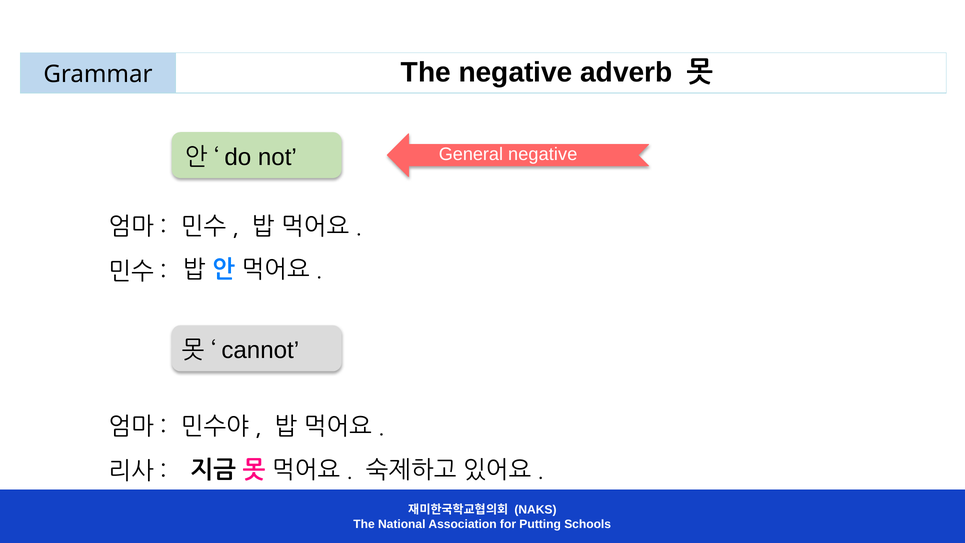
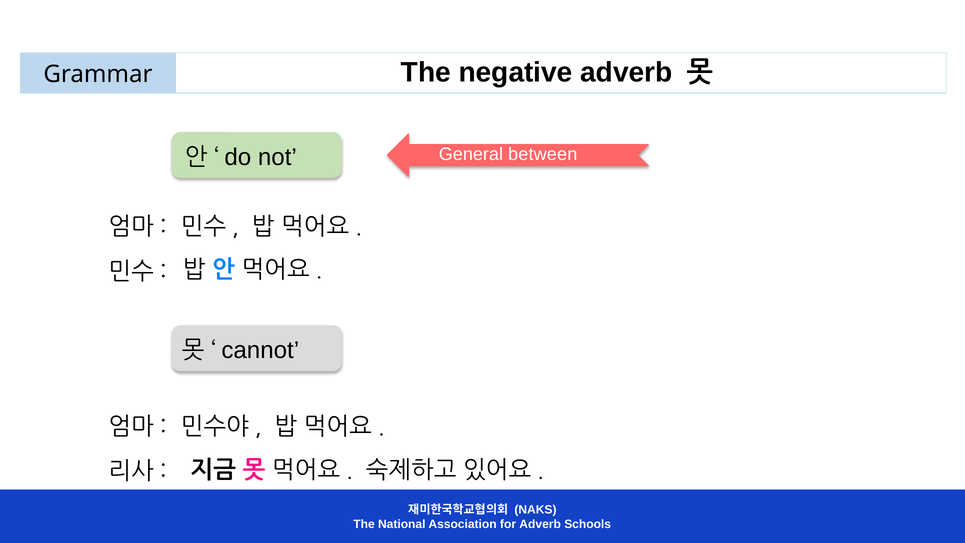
General negative: negative -> between
for Putting: Putting -> Adverb
